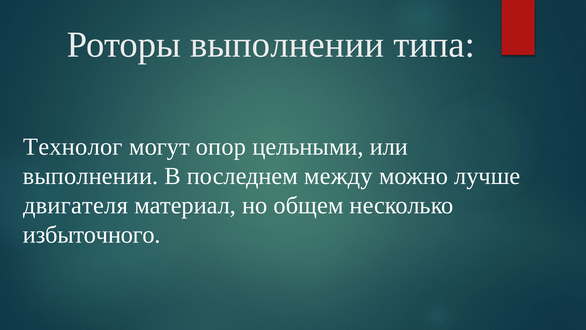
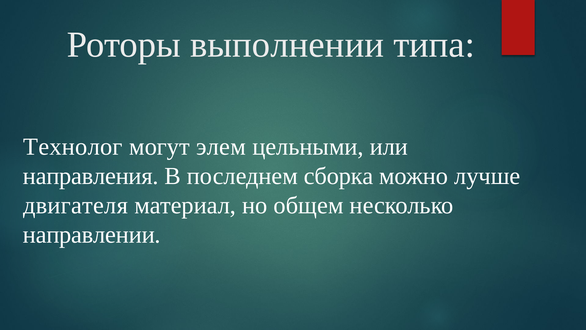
опор: опор -> элем
выполнении at (91, 176): выполнении -> направления
между: между -> сборка
избыточного: избыточного -> направлении
